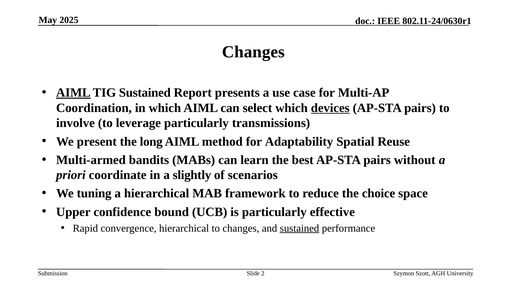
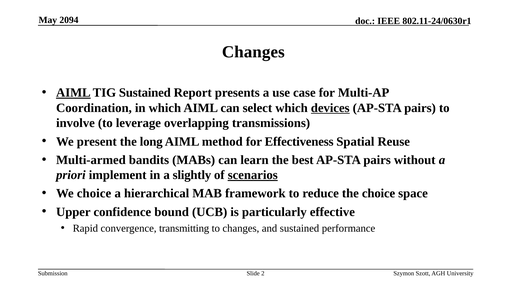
2025: 2025 -> 2094
leverage particularly: particularly -> overlapping
Adaptability: Adaptability -> Effectiveness
coordinate: coordinate -> implement
scenarios underline: none -> present
We tuning: tuning -> choice
convergence hierarchical: hierarchical -> transmitting
sustained at (299, 228) underline: present -> none
